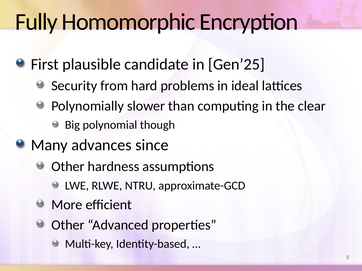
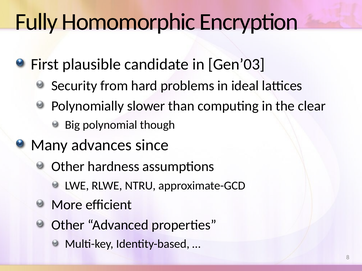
Gen’25: Gen’25 -> Gen’03
